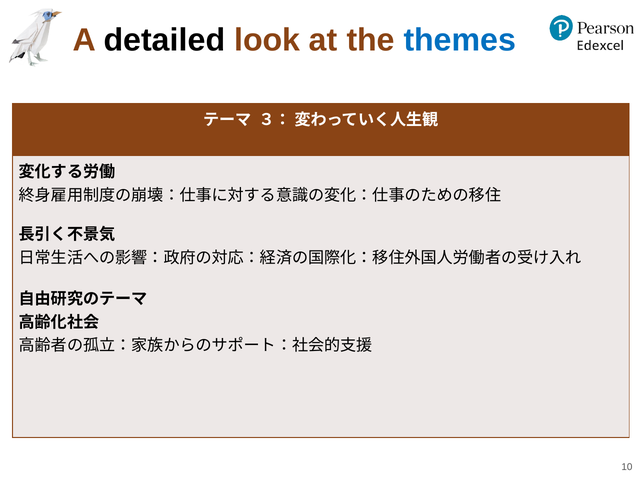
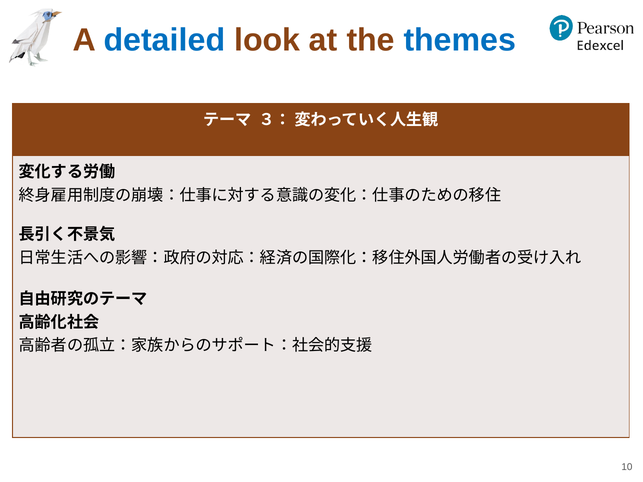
detailed colour: black -> blue
